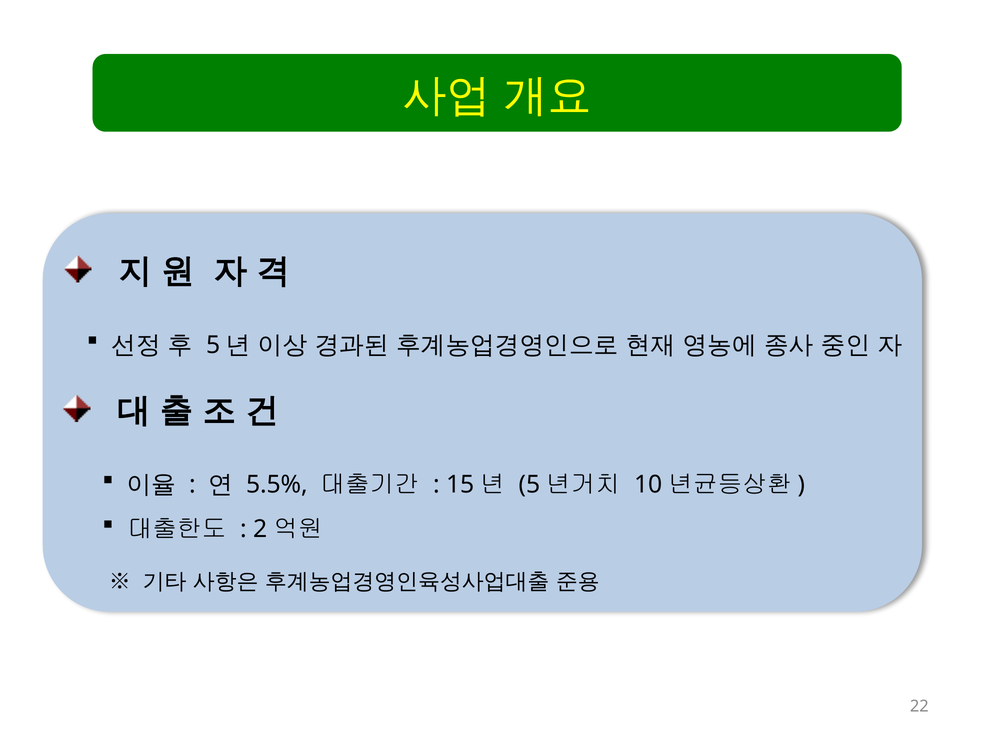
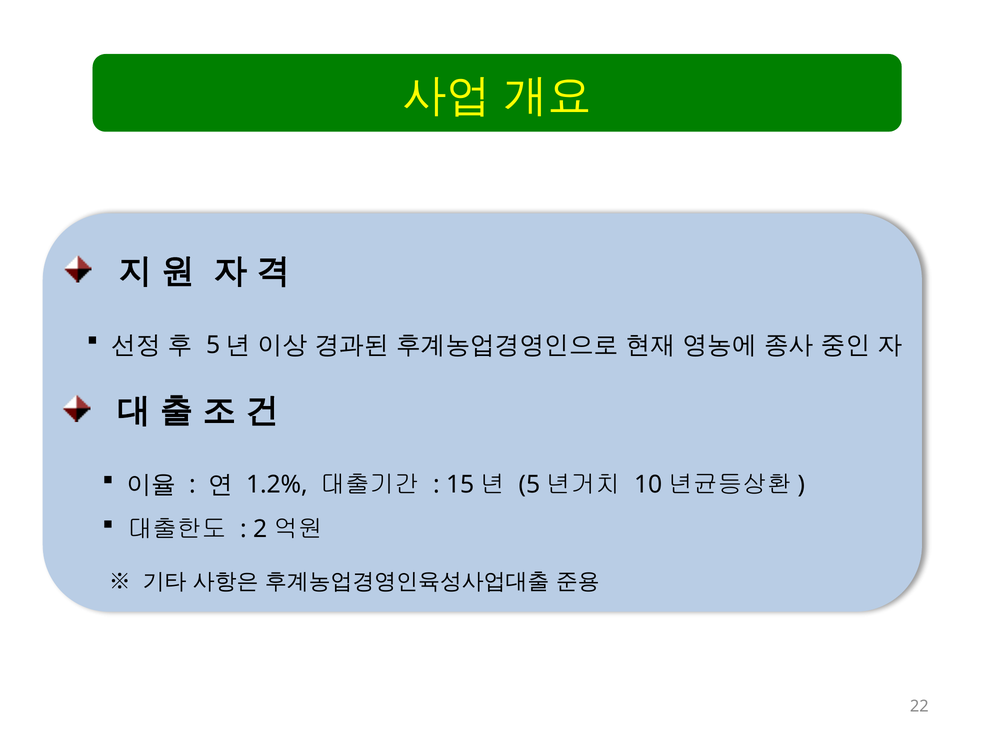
5.5%: 5.5% -> 1.2%
